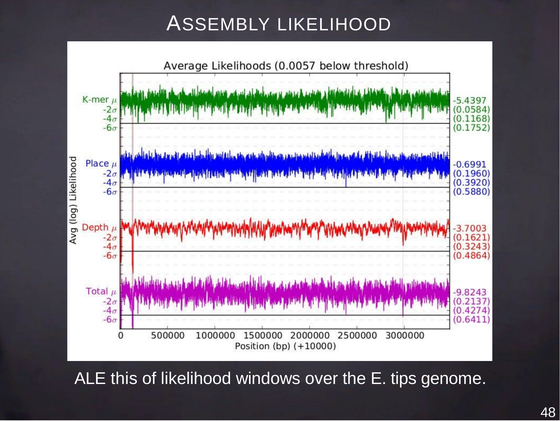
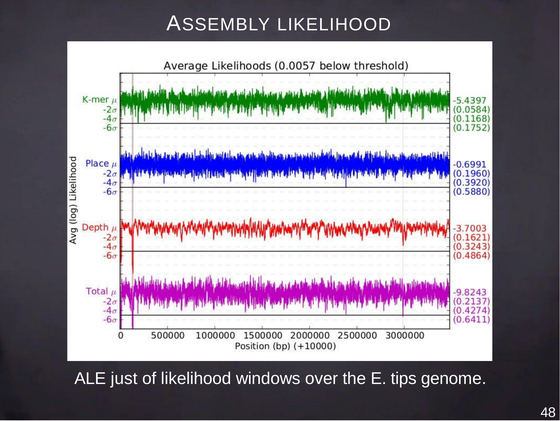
this: this -> just
